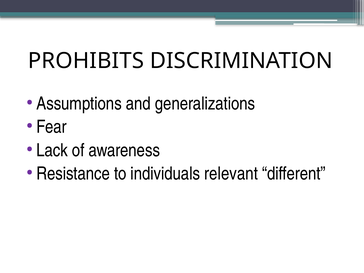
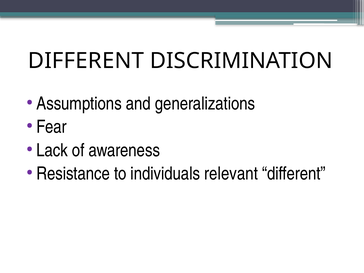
PROHIBITS at (86, 61): PROHIBITS -> DIFFERENT
